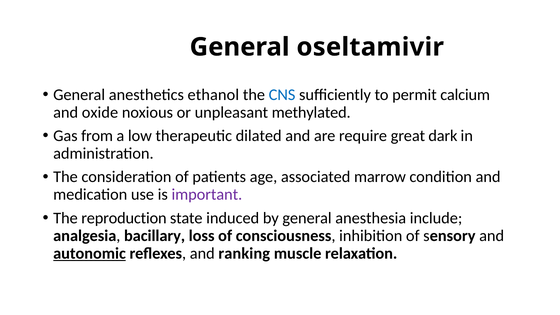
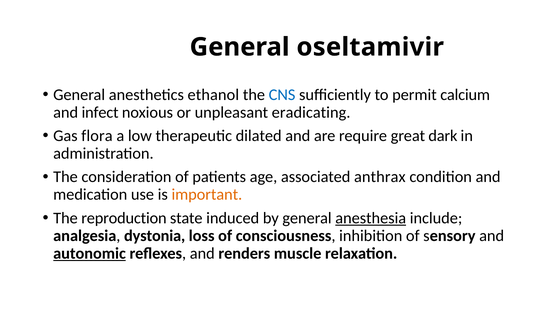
oxide: oxide -> infect
methylated: methylated -> eradicating
from: from -> flora
marrow: marrow -> anthrax
important colour: purple -> orange
anesthesia underline: none -> present
bacillary: bacillary -> dystonia
ranking: ranking -> renders
